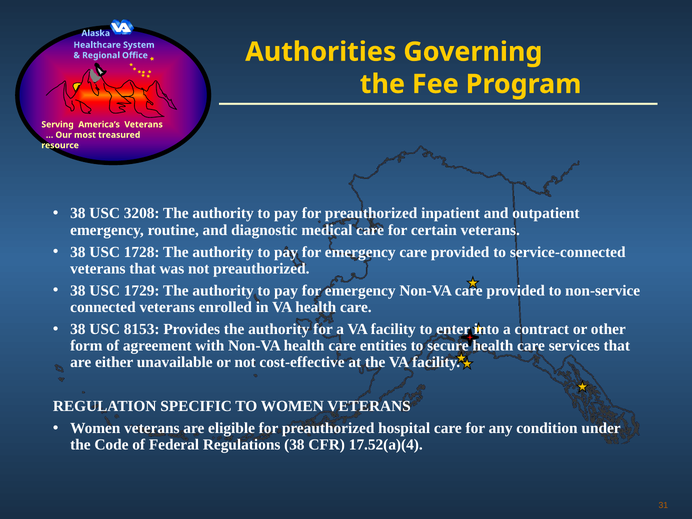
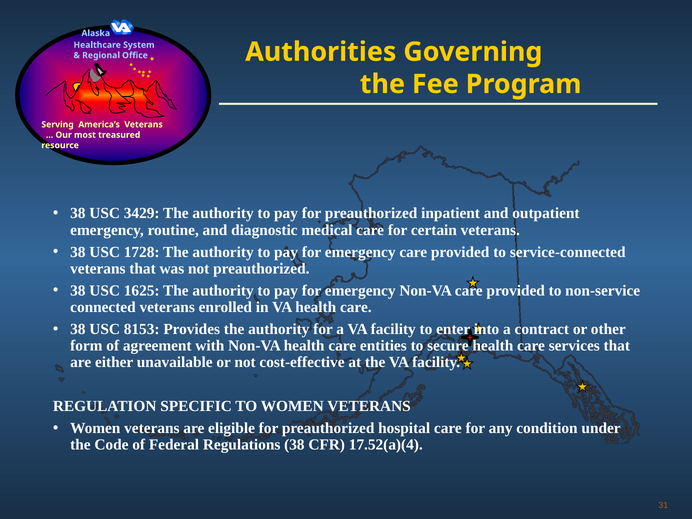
3208: 3208 -> 3429
1729: 1729 -> 1625
